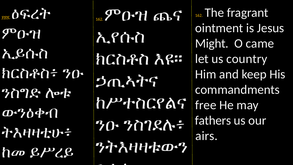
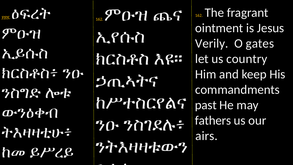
Might: Might -> Verily
came: came -> gates
free: free -> past
